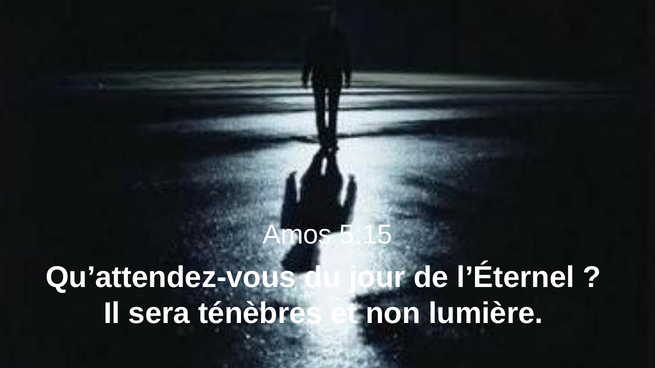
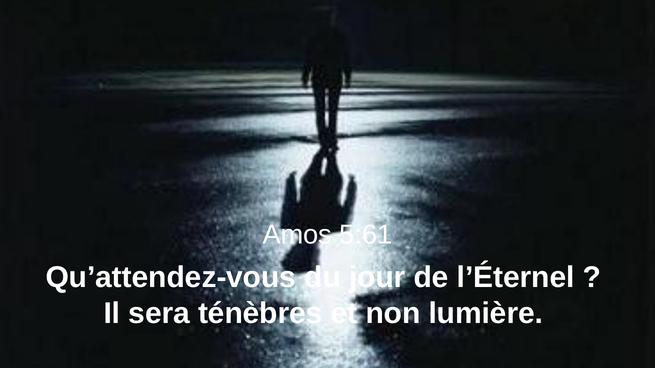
5:15: 5:15 -> 5:61
